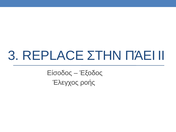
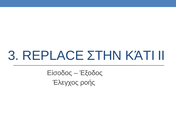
ΠΆΕΙ: ΠΆΕΙ -> ΚΆΤΙ
